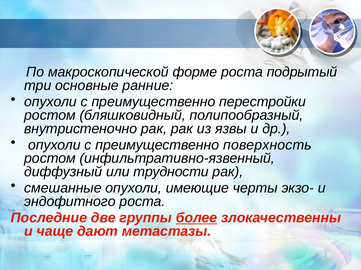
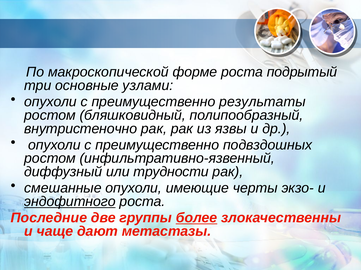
ранние: ранние -> узлами
перестройки: перестройки -> результаты
поверхность: поверхность -> подвздошных
эндофитного underline: none -> present
